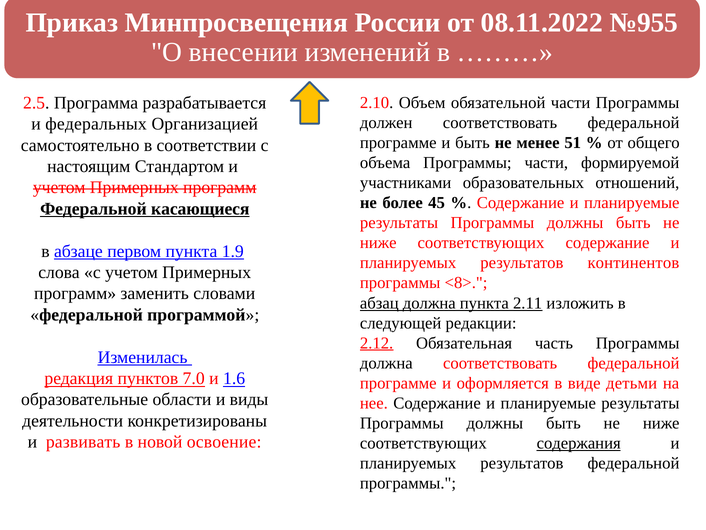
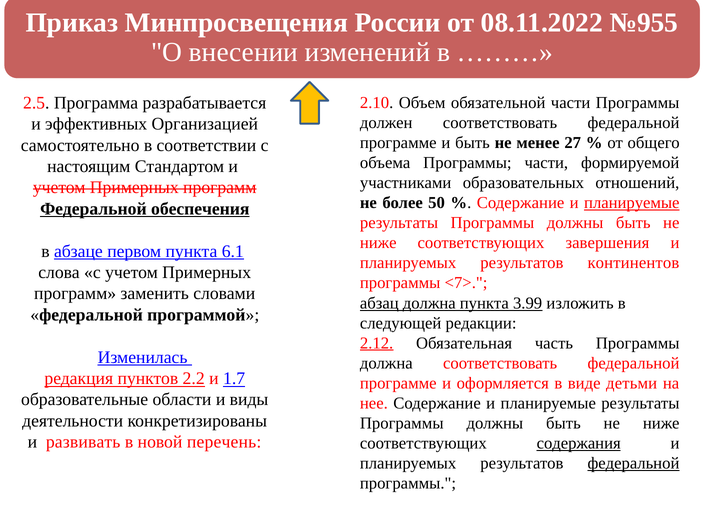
федеральных: федеральных -> эффективных
51: 51 -> 27
45: 45 -> 50
планируемые at (632, 203) underline: none -> present
касающиеся: касающиеся -> обеспечения
соответствующих содержание: содержание -> завершения
1.9: 1.9 -> 6.1
<8>: <8> -> <7>
2.11: 2.11 -> 3.99
7.0: 7.0 -> 2.2
1.6: 1.6 -> 1.7
освоение: освоение -> перечень
федеральной at (633, 463) underline: none -> present
